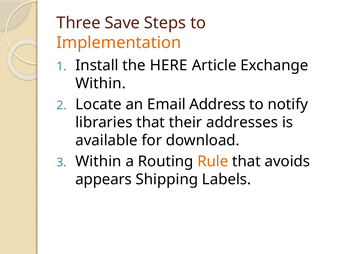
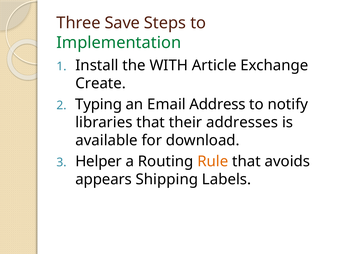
Implementation colour: orange -> green
HERE: HERE -> WITH
Within at (101, 83): Within -> Create
Locate: Locate -> Typing
Within at (98, 161): Within -> Helper
